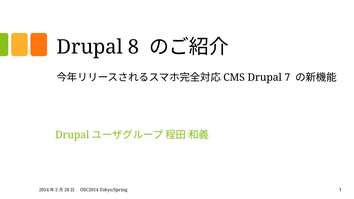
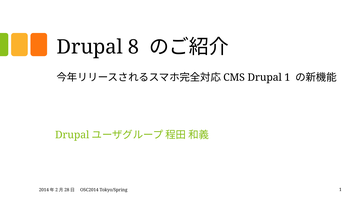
Drupal 7: 7 -> 1
